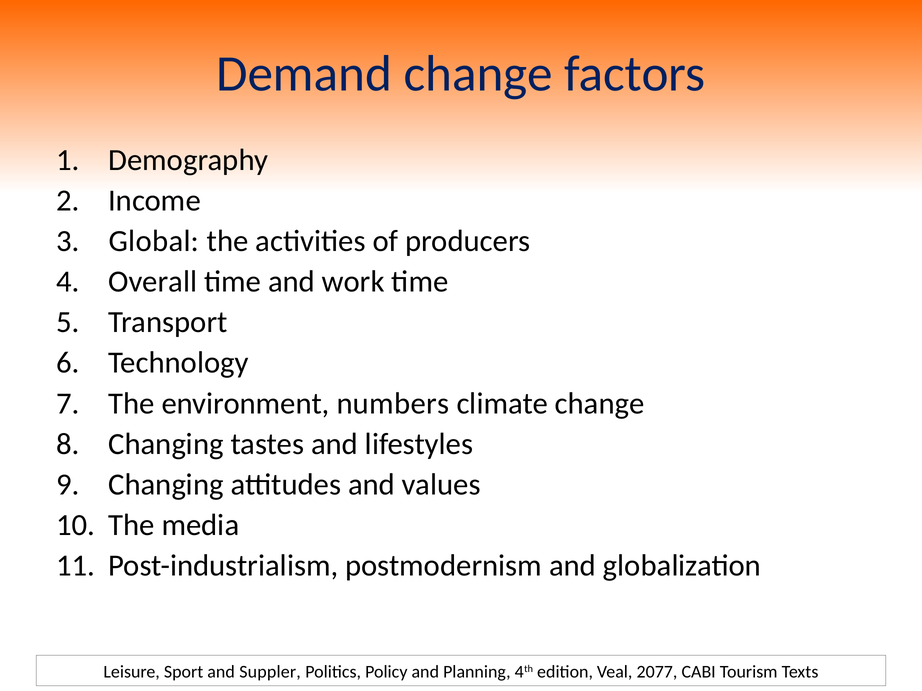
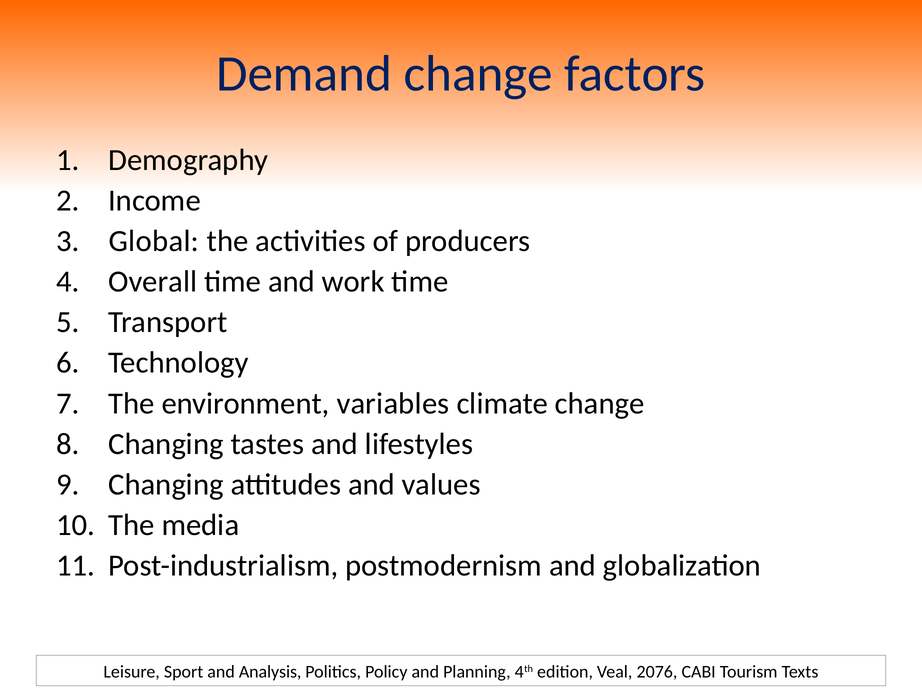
numbers: numbers -> variables
Suppler: Suppler -> Analysis
2077: 2077 -> 2076
